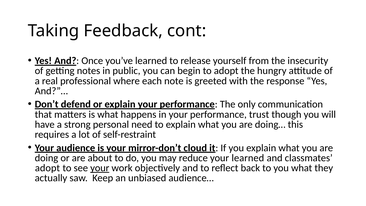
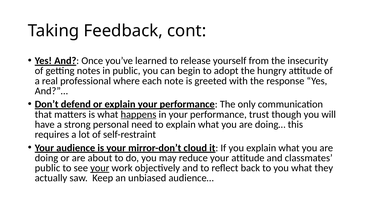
happens underline: none -> present
your learned: learned -> attitude
adopt at (47, 168): adopt -> public
